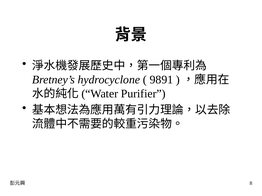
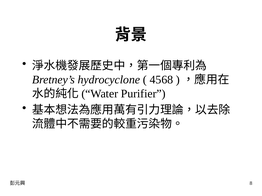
9891: 9891 -> 4568
